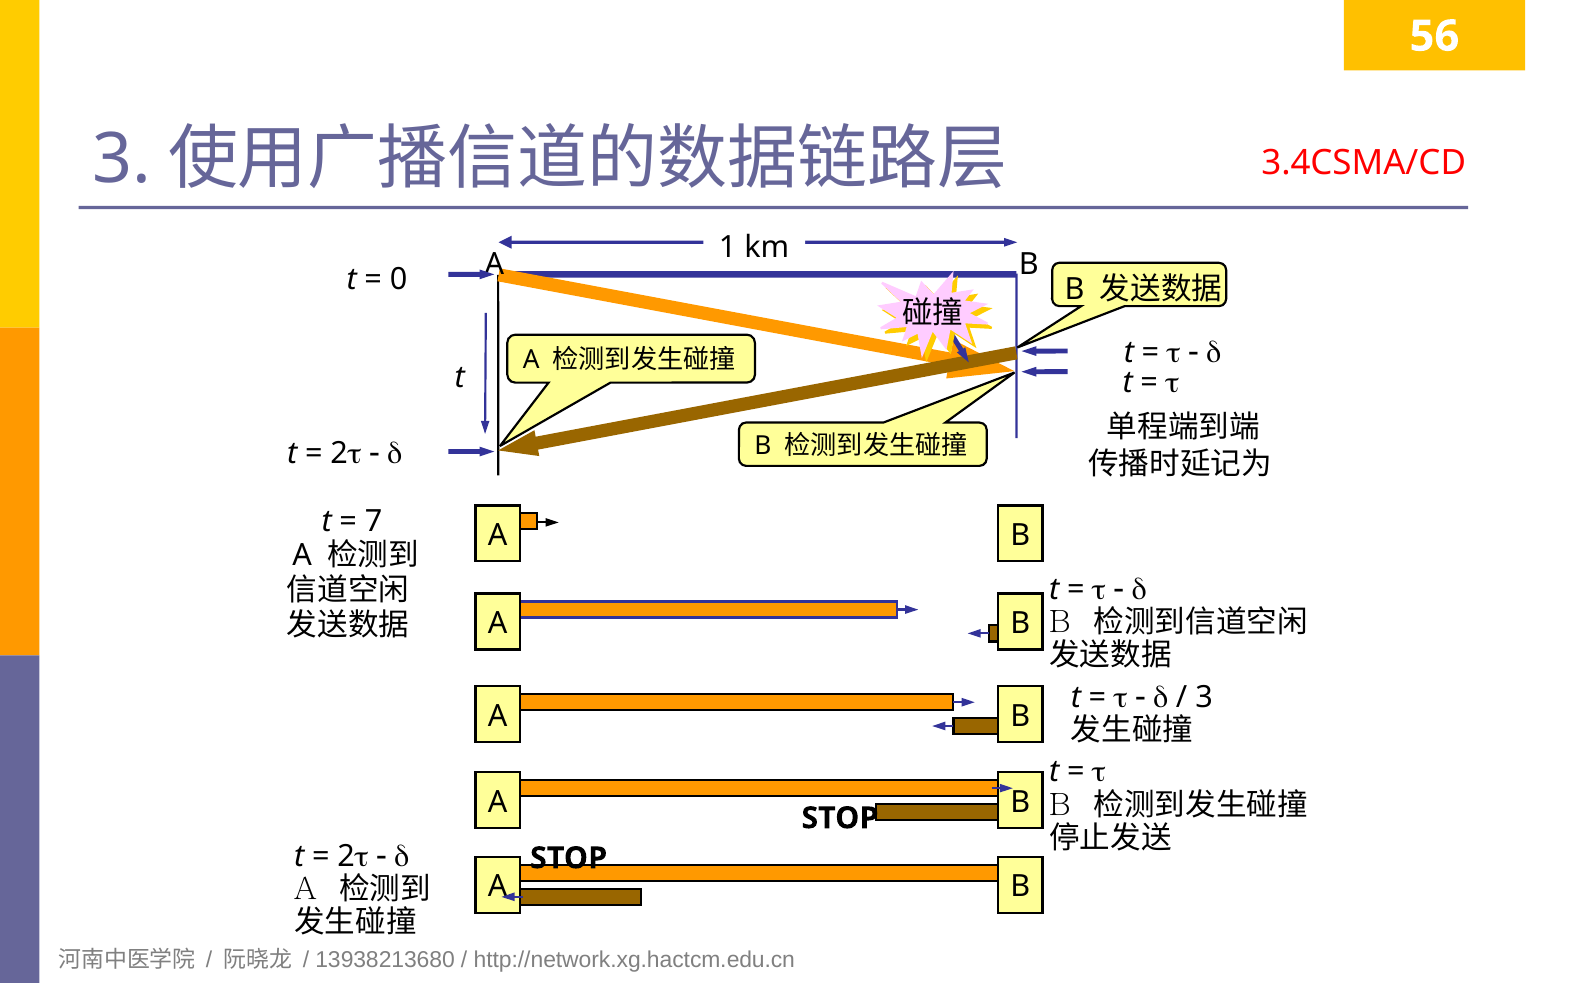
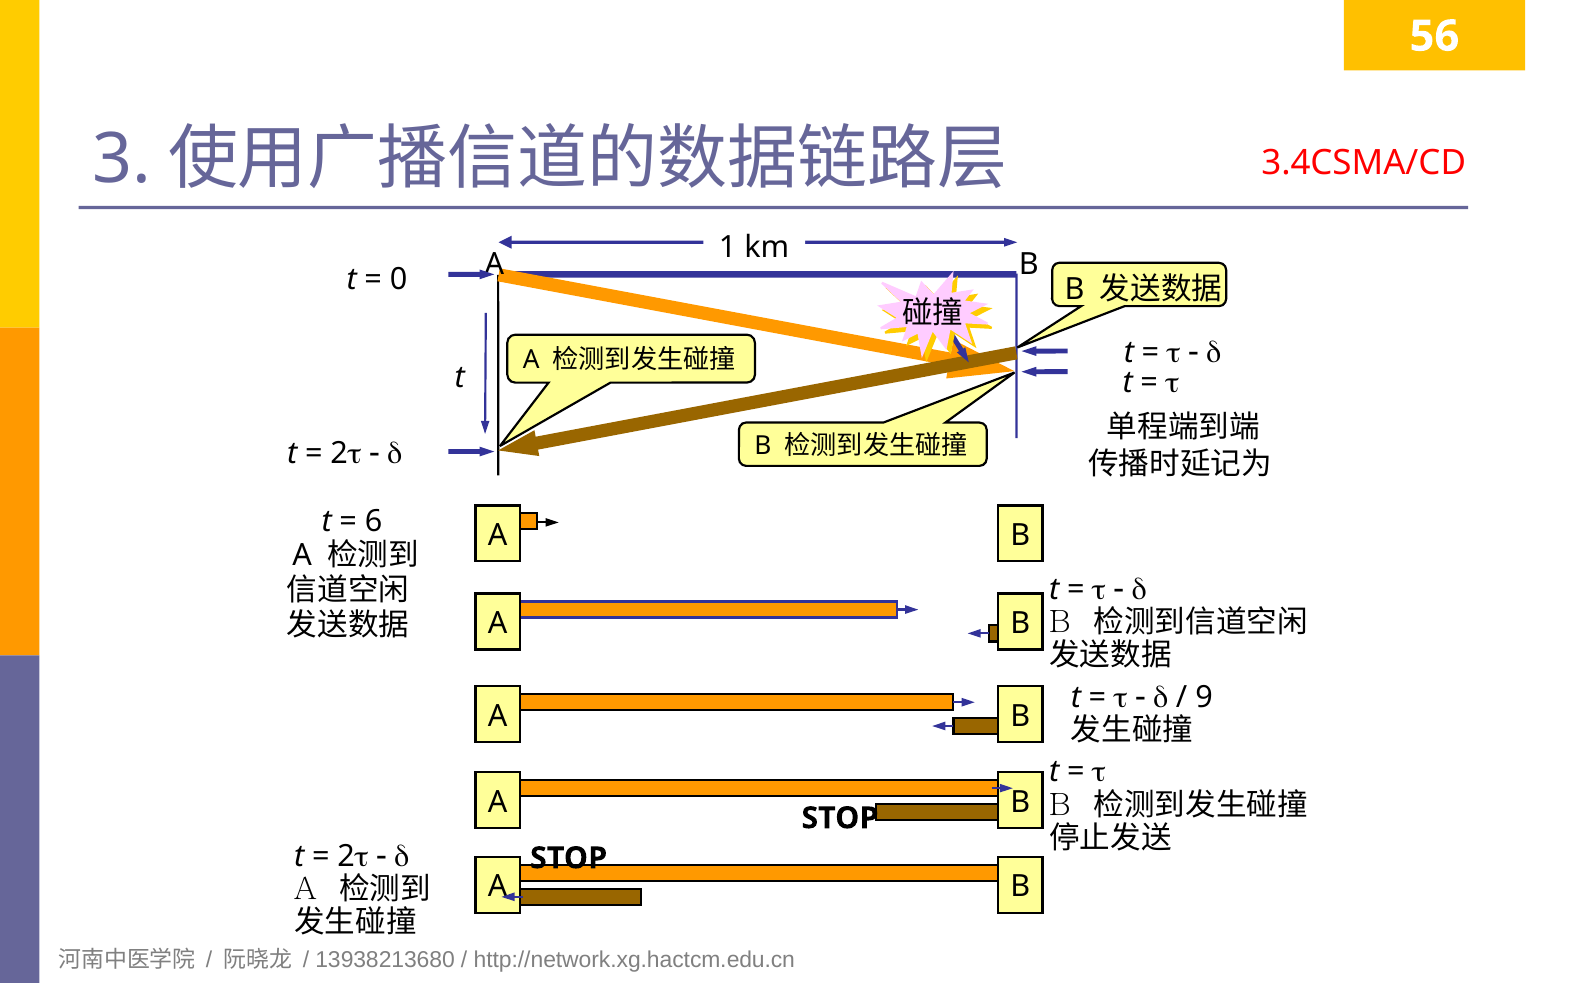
7: 7 -> 6
3 at (1204, 697): 3 -> 9
